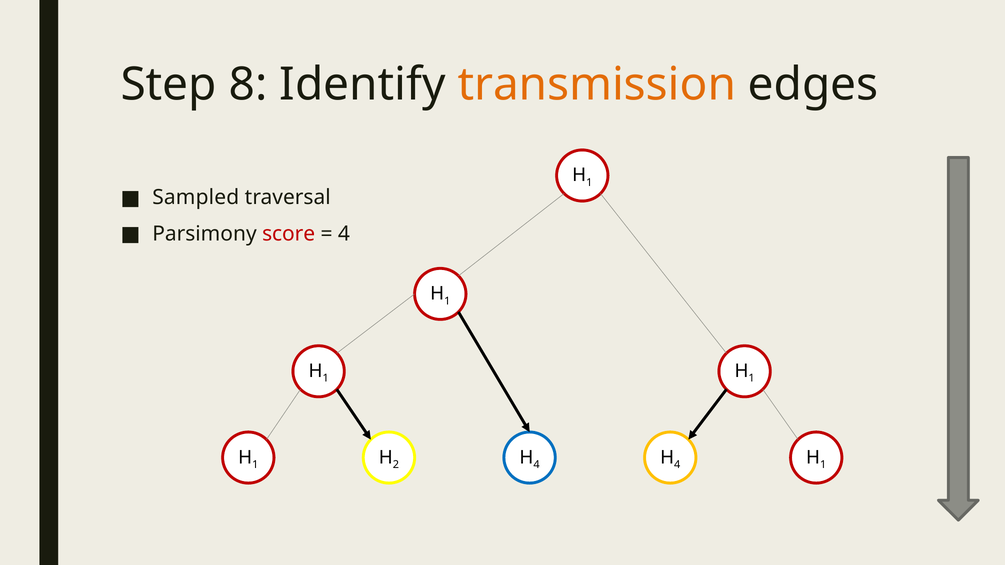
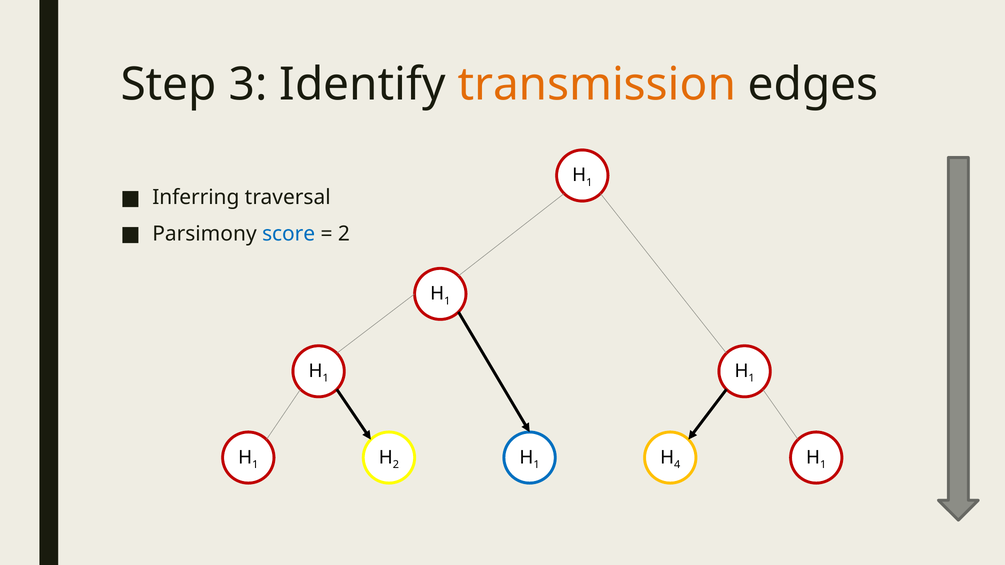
8: 8 -> 3
Sampled: Sampled -> Inferring
score colour: red -> blue
4 at (344, 234): 4 -> 2
4 at (537, 465): 4 -> 1
